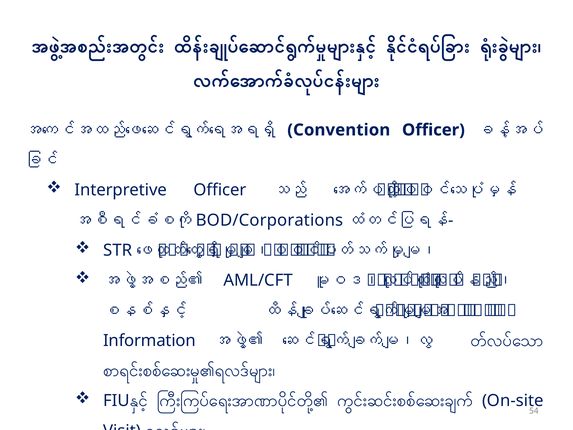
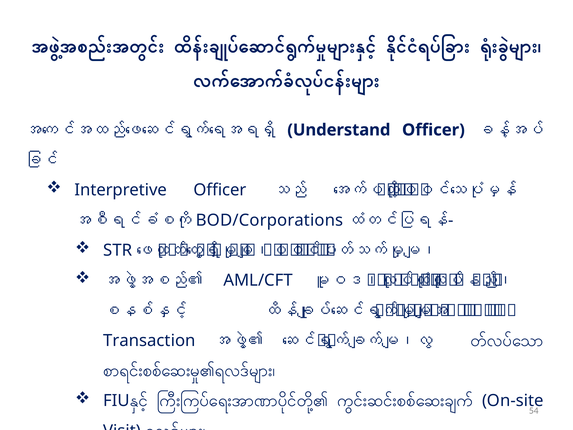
Convention: Convention -> Understand
Information: Information -> Transaction
